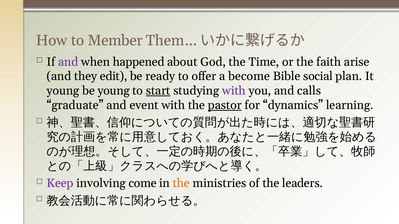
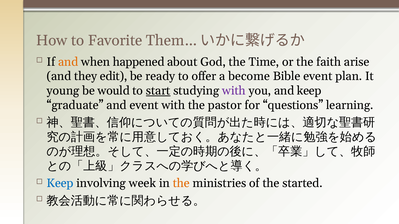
Member: Member -> Favorite
and at (68, 62) colour: purple -> orange
Bible social: social -> event
be young: young -> would
and calls: calls -> keep
pastor underline: present -> none
dynamics: dynamics -> questions
Keep at (60, 184) colour: purple -> blue
come: come -> week
leaders: leaders -> started
